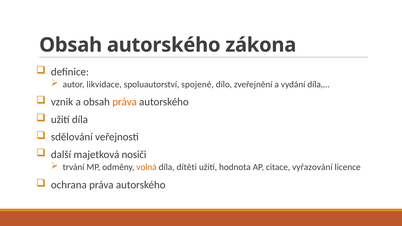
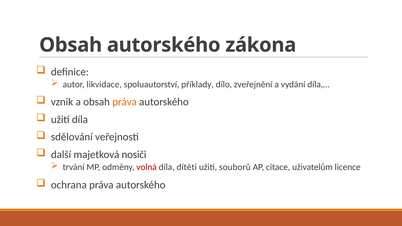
spojené: spojené -> příklady
volná colour: orange -> red
hodnota: hodnota -> souborů
vyřazování: vyřazování -> uživatelům
